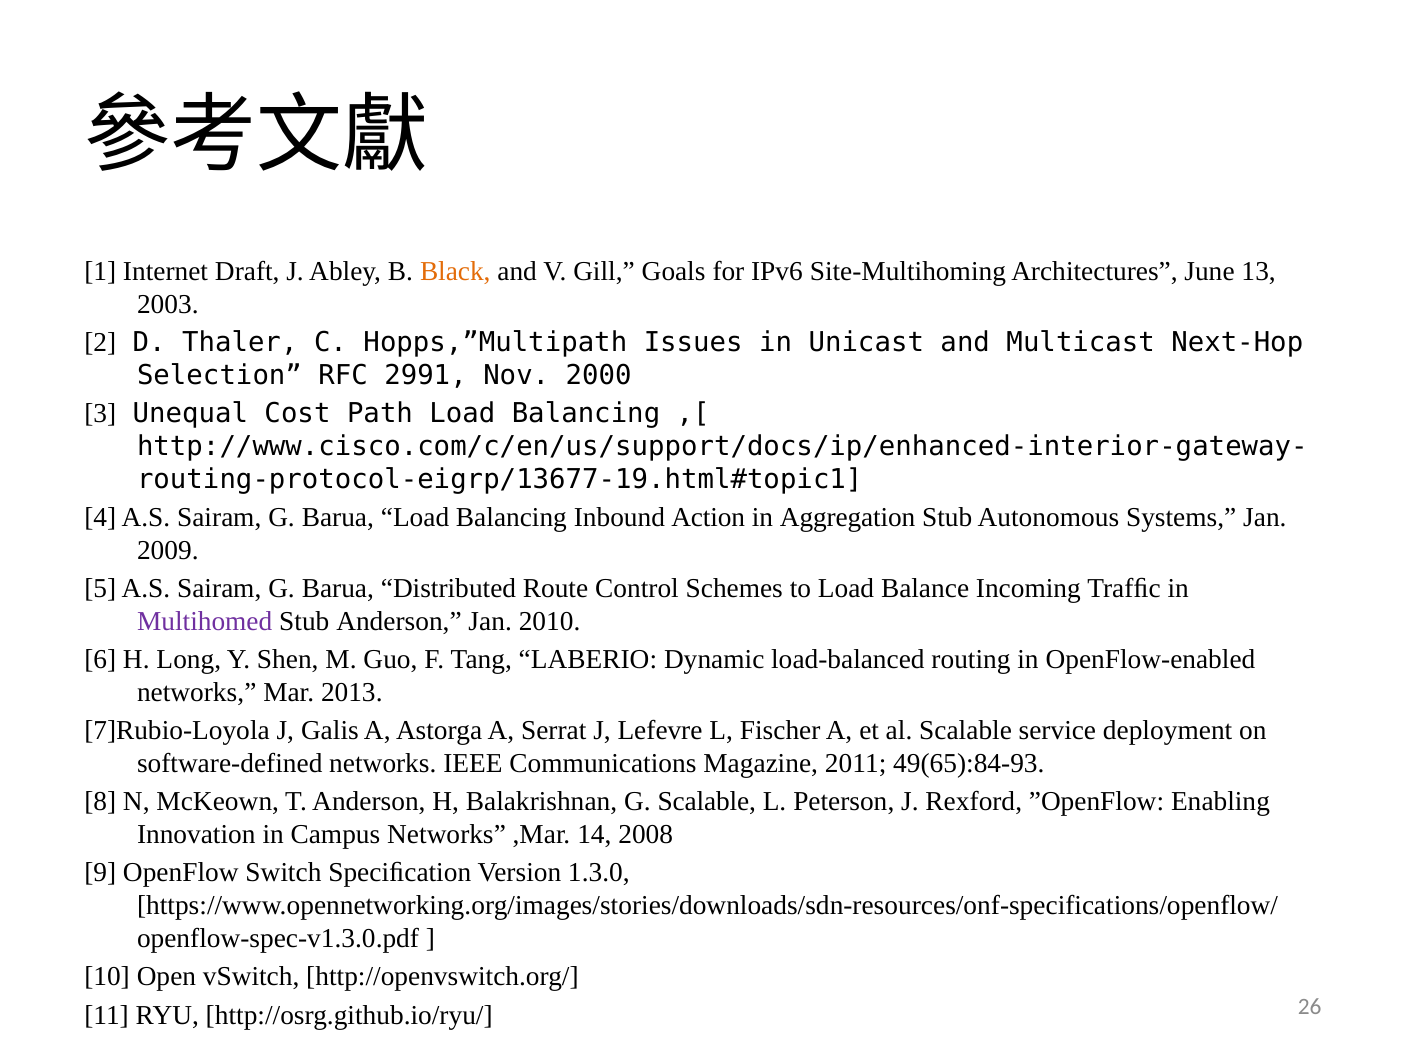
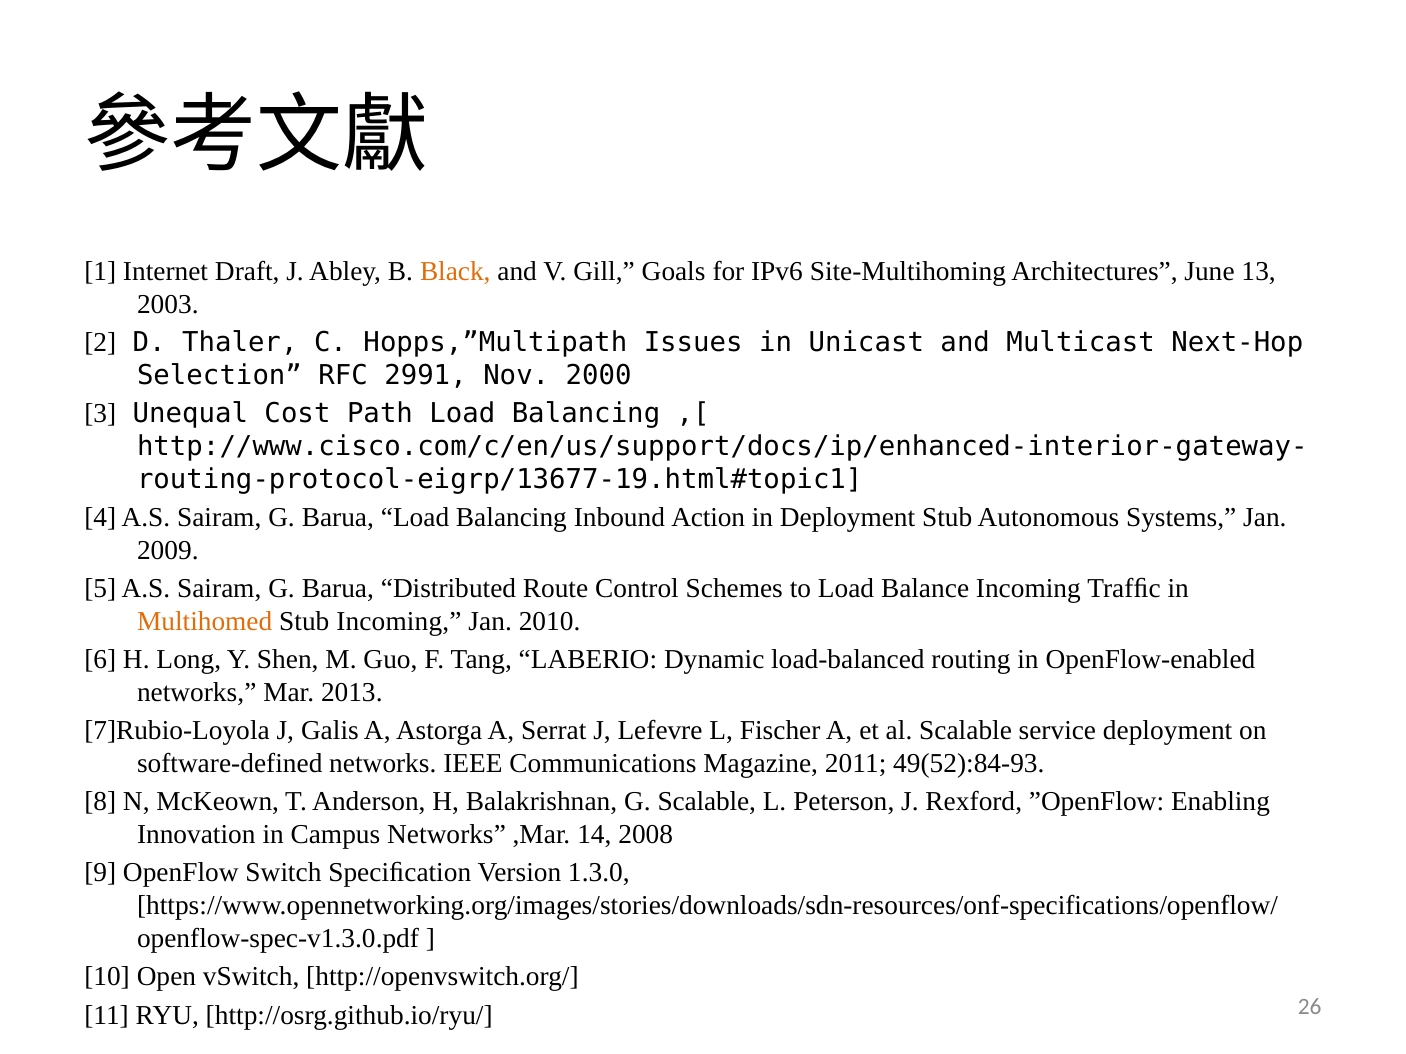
in Aggregation: Aggregation -> Deployment
Multihomed colour: purple -> orange
Stub Anderson: Anderson -> Incoming
49(65):84-93: 49(65):84-93 -> 49(52):84-93
